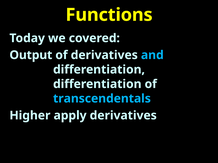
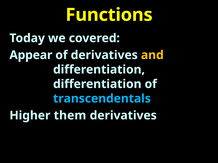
Output: Output -> Appear
and colour: light blue -> yellow
apply: apply -> them
